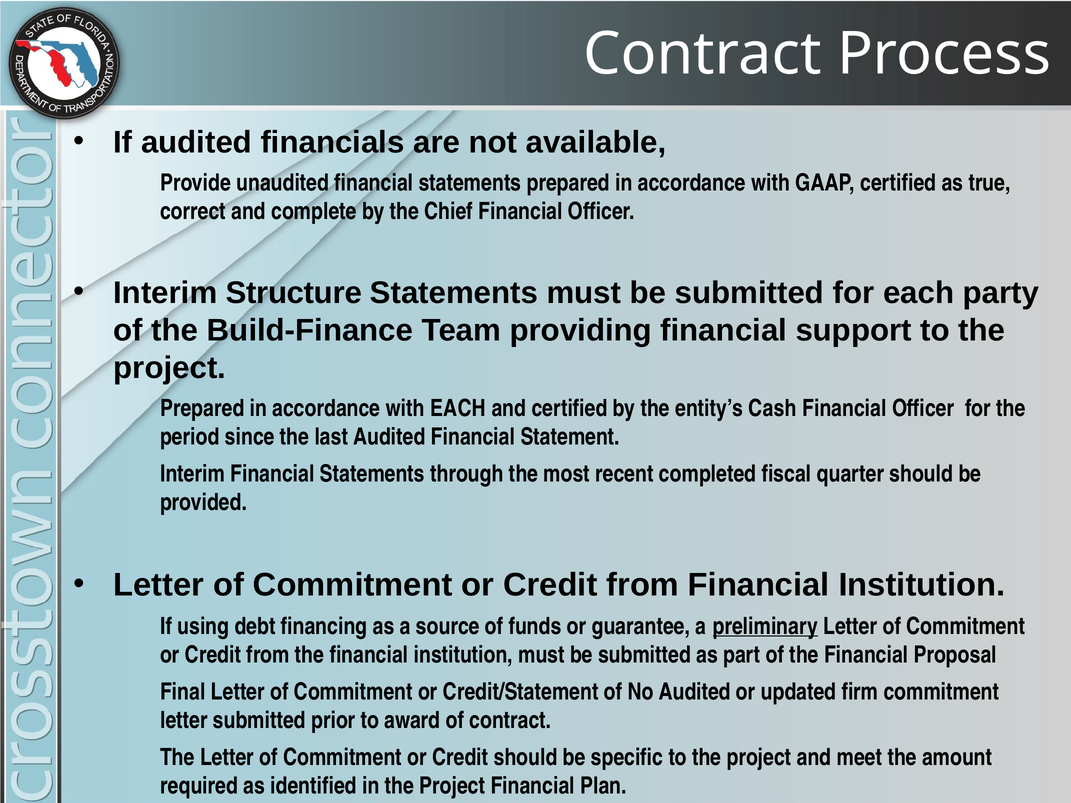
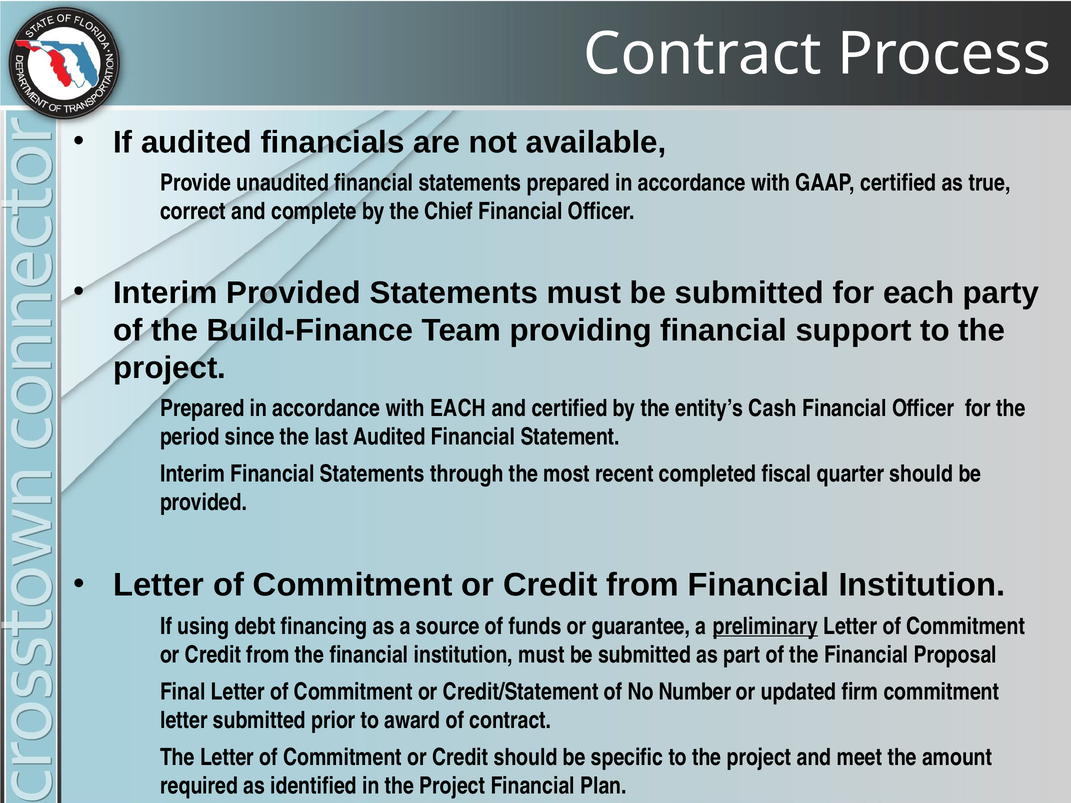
Interim Structure: Structure -> Provided
No Audited: Audited -> Number
